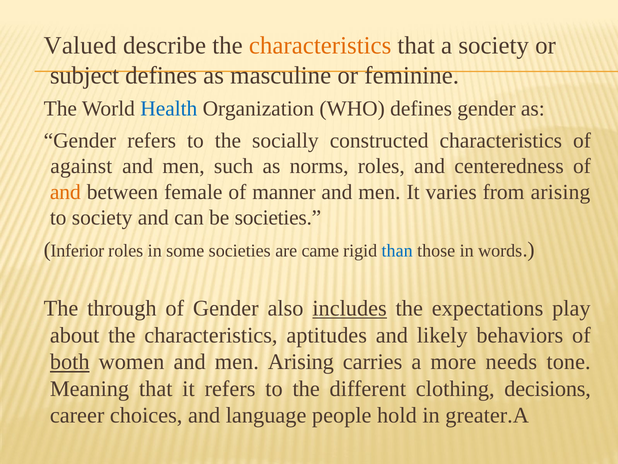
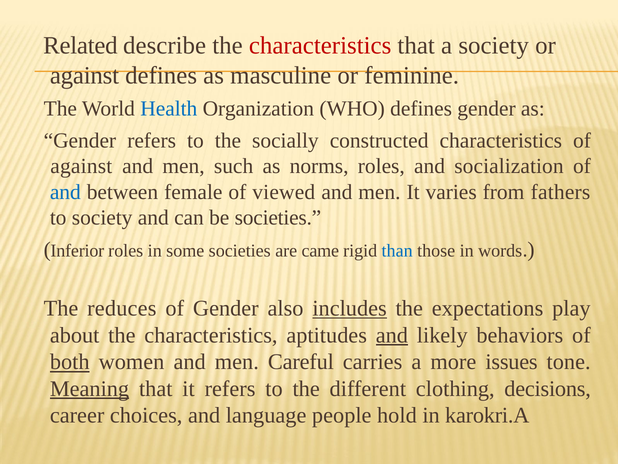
Valued: Valued -> Related
characteristics at (320, 45) colour: orange -> red
subject at (84, 75): subject -> against
centeredness: centeredness -> socialization
and at (65, 192) colour: orange -> blue
manner: manner -> viewed
from arising: arising -> fathers
through: through -> reduces
and at (392, 335) underline: none -> present
men Arising: Arising -> Careful
needs: needs -> issues
Meaning underline: none -> present
greater.A: greater.A -> karokri.A
